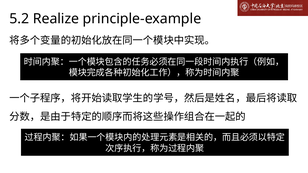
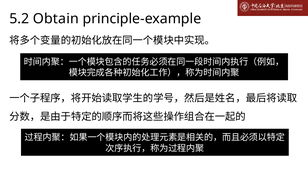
Realize: Realize -> Obtain
